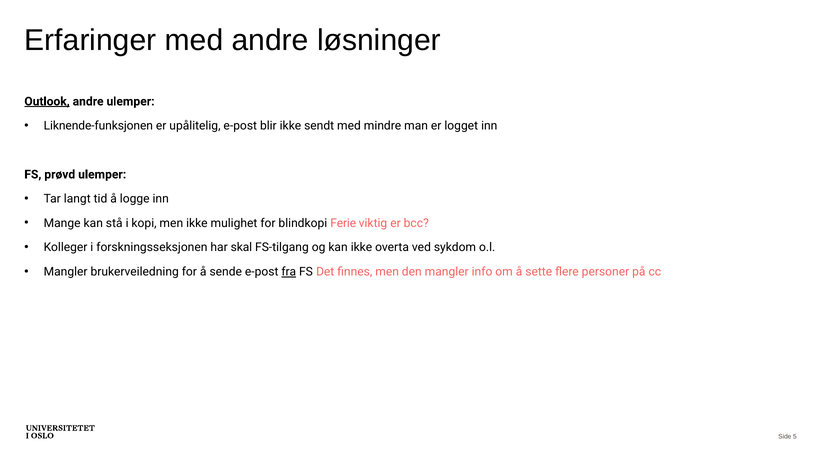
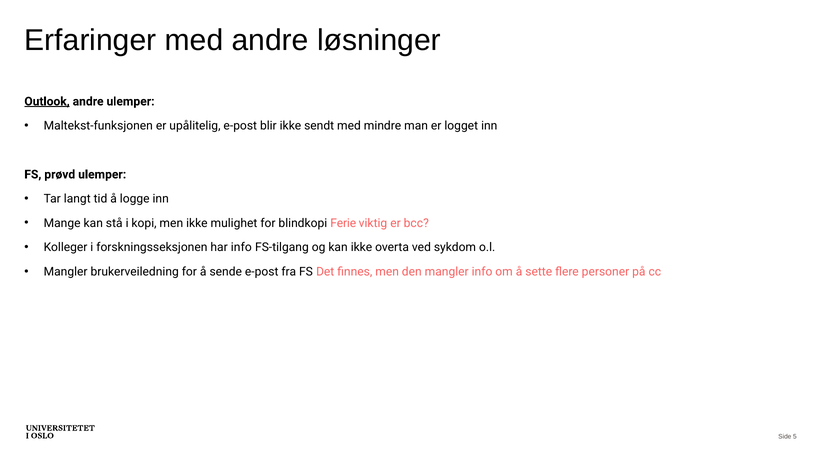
Liknende-funksjonen: Liknende-funksjonen -> Maltekst-funksjonen
har skal: skal -> info
fra underline: present -> none
